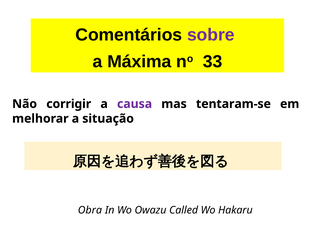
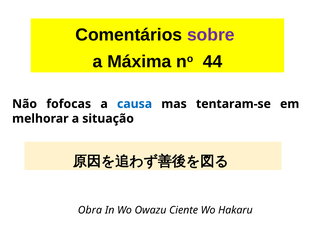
33: 33 -> 44
corrigir: corrigir -> fofocas
causa colour: purple -> blue
Called: Called -> Ciente
